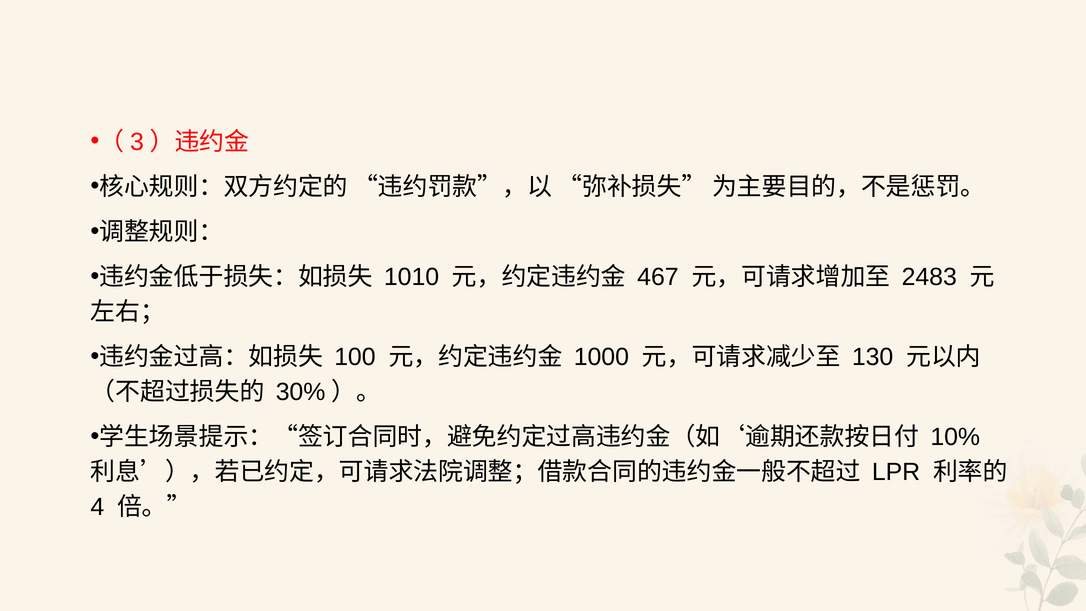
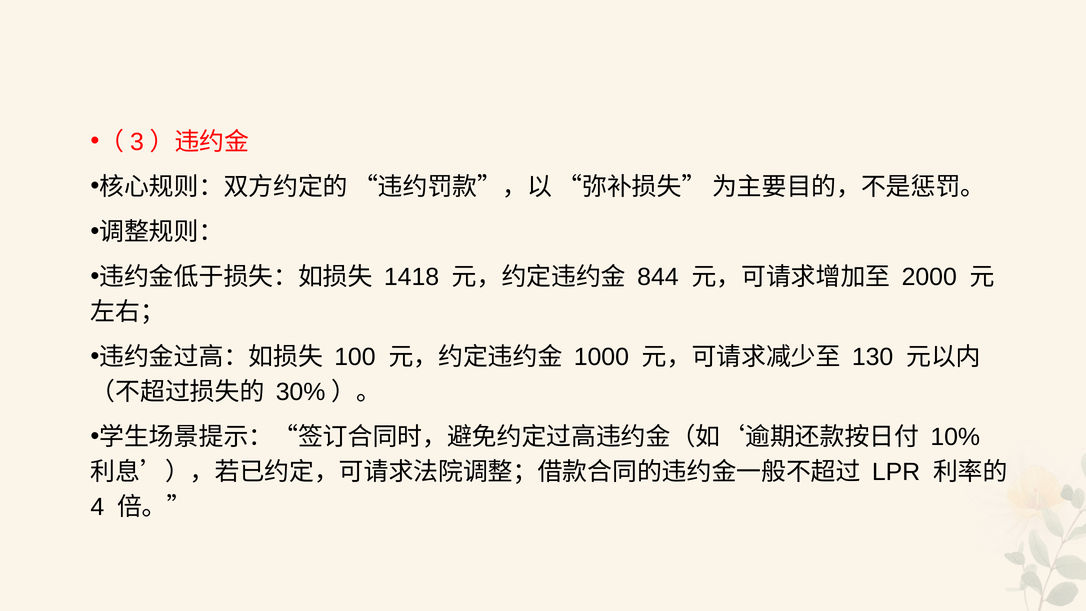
1010: 1010 -> 1418
467: 467 -> 844
2483: 2483 -> 2000
